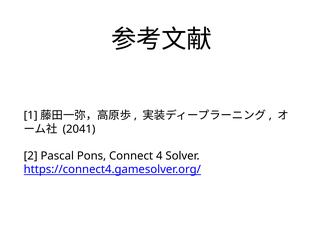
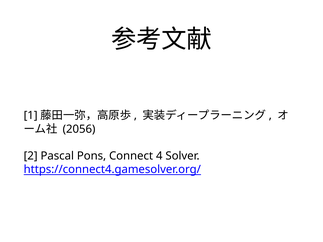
2041: 2041 -> 2056
